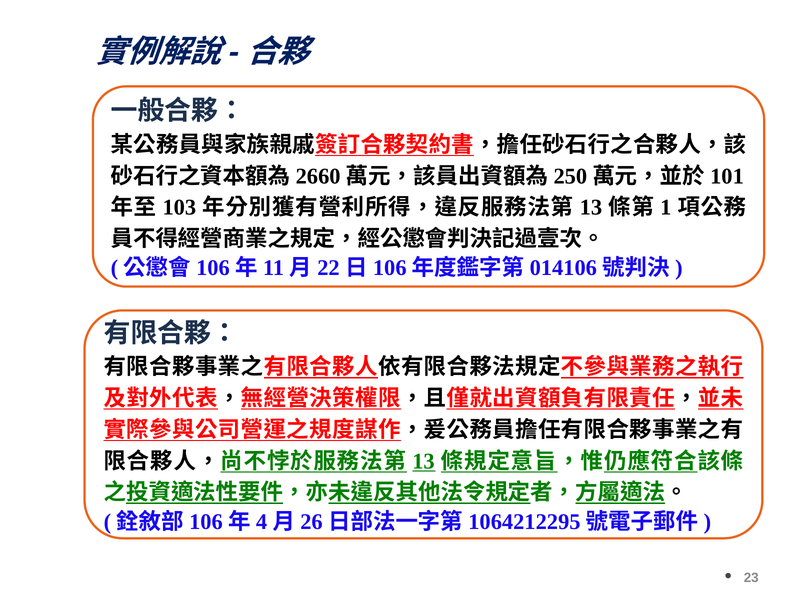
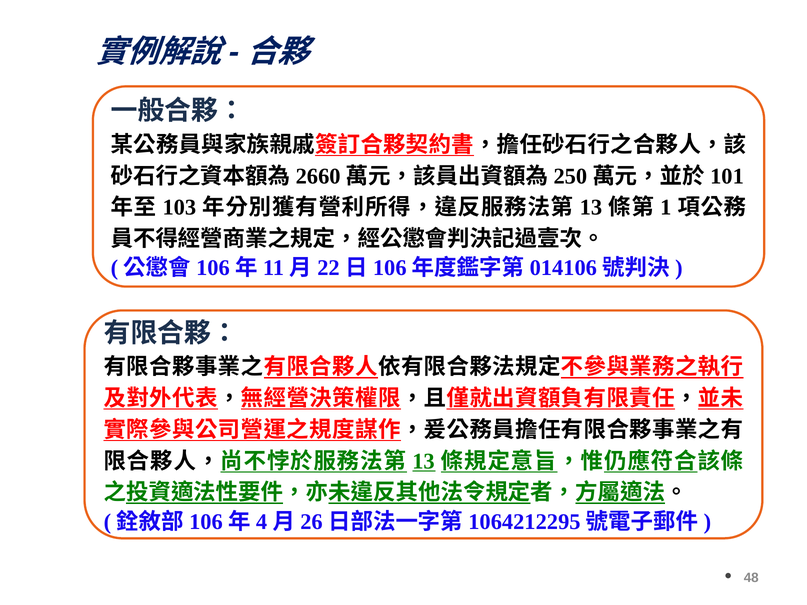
23: 23 -> 48
